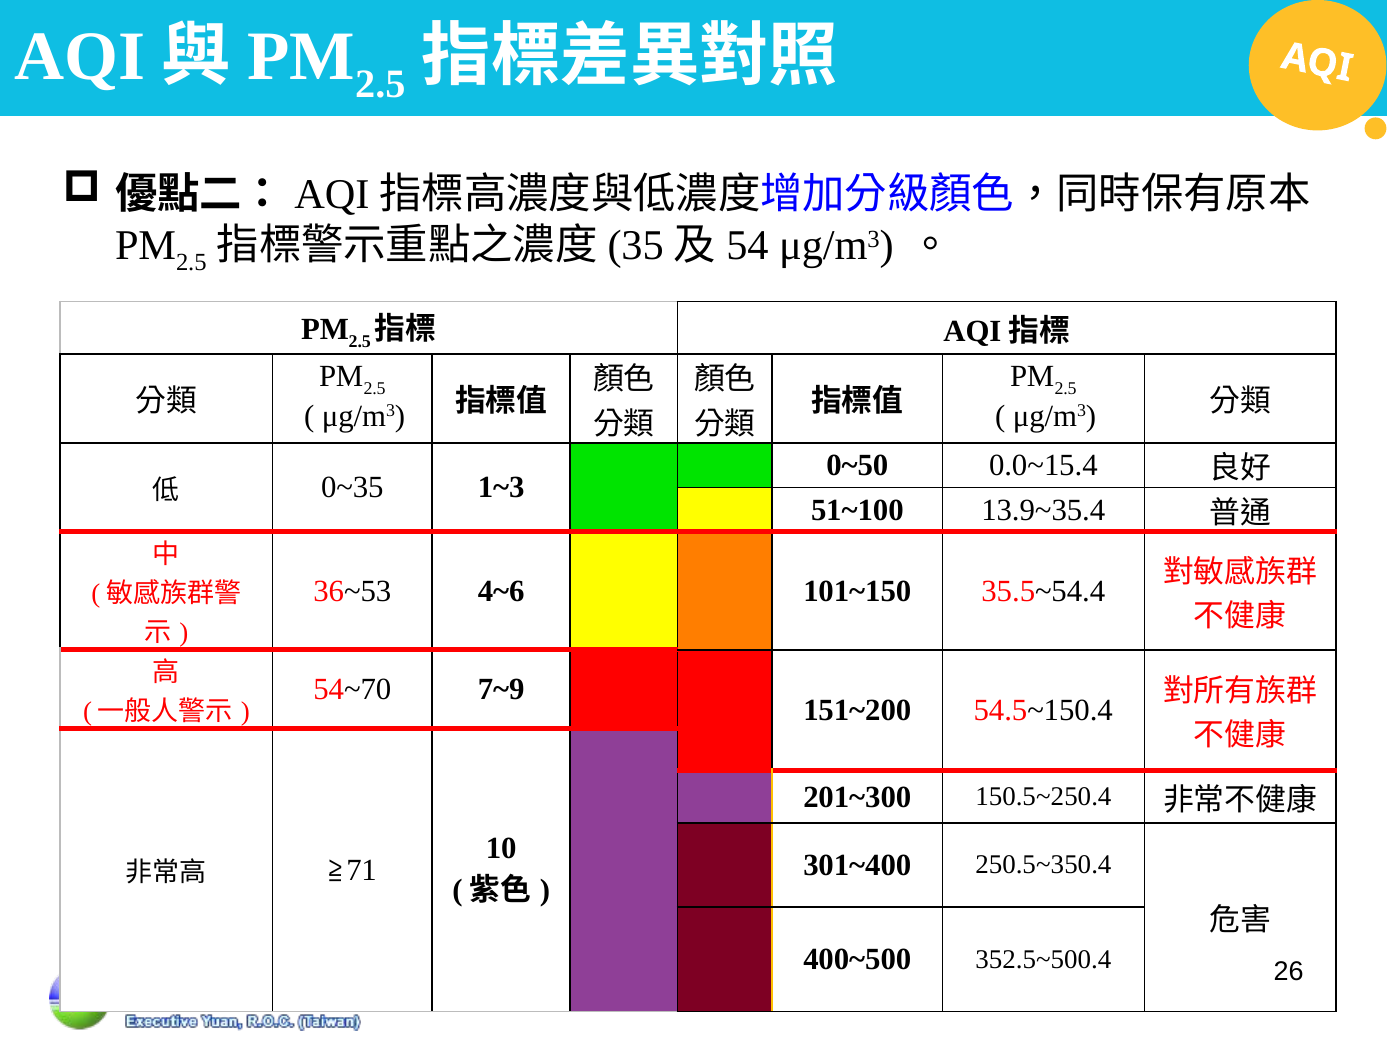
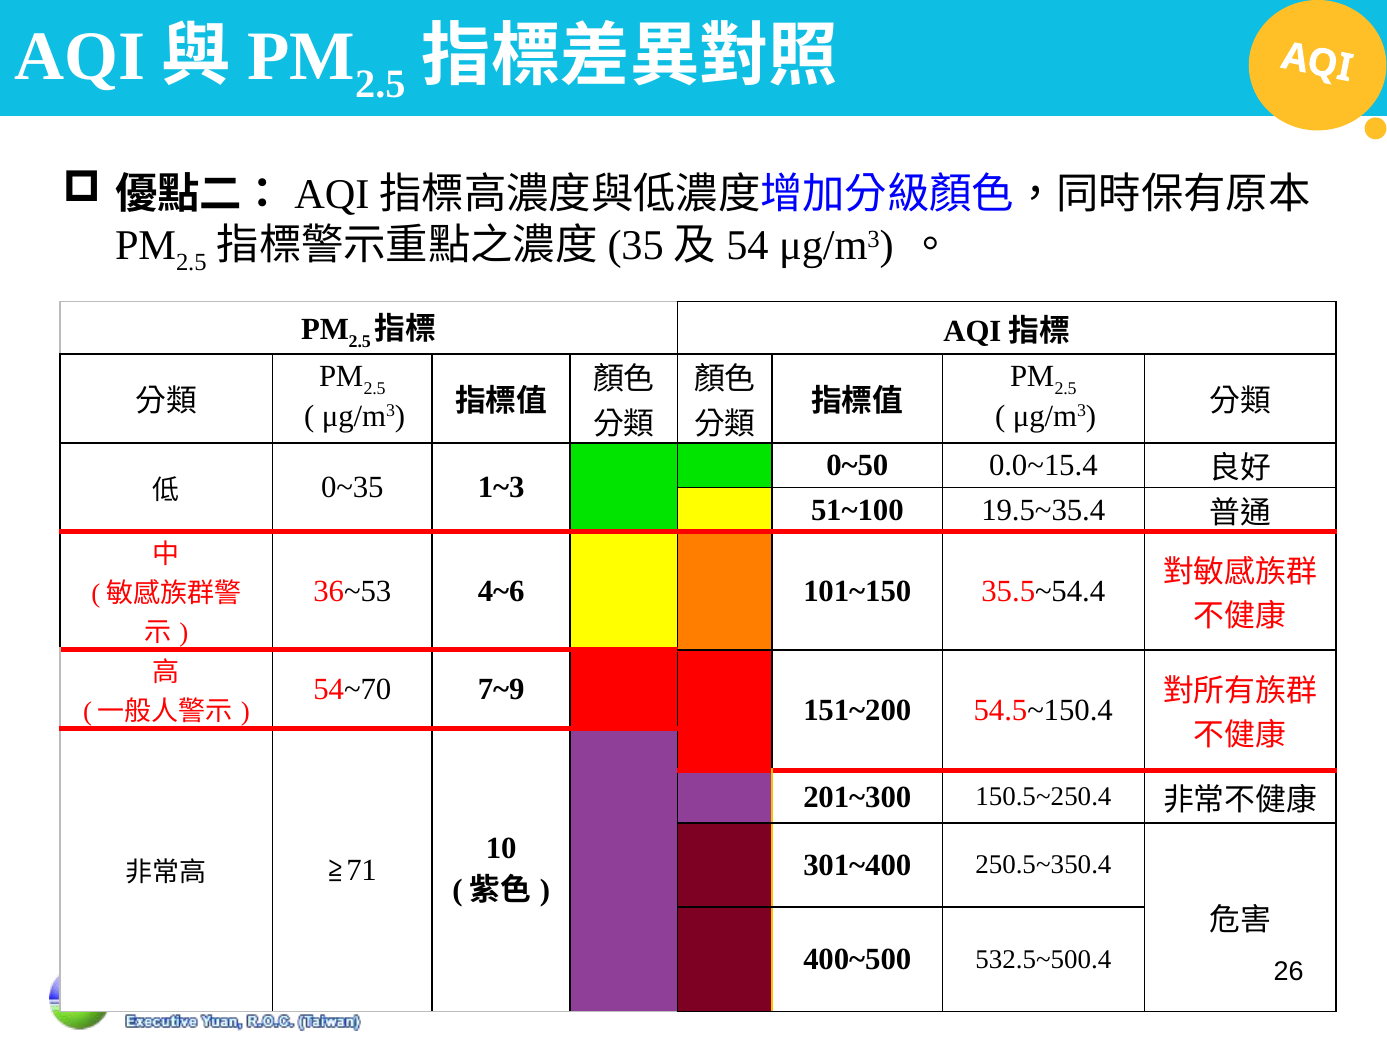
13.9~35.4: 13.9~35.4 -> 19.5~35.4
352.5~500.4: 352.5~500.4 -> 532.5~500.4
